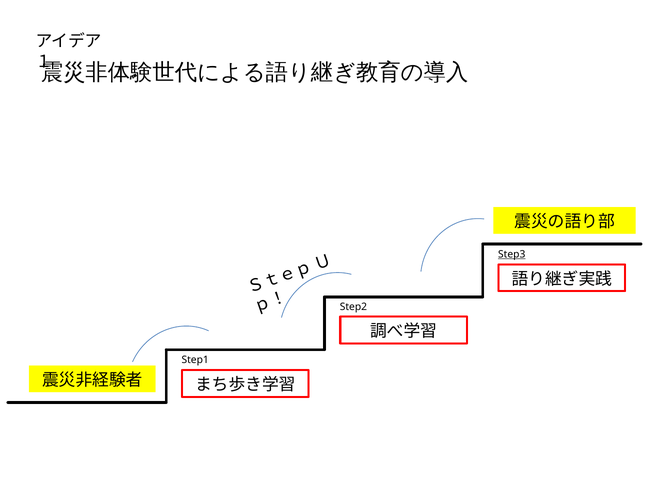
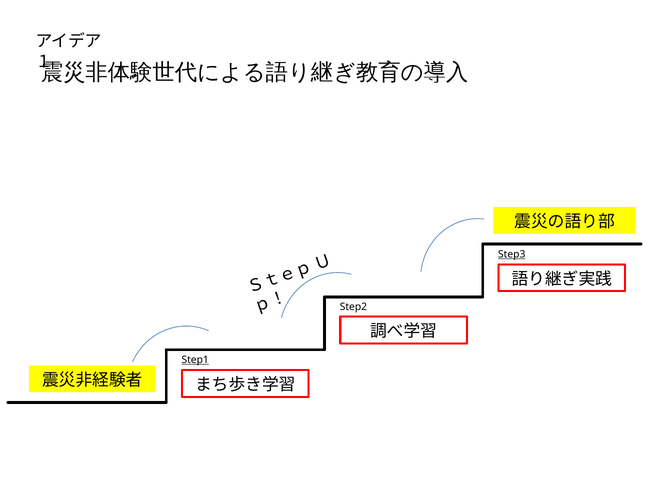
Step1 underline: none -> present
